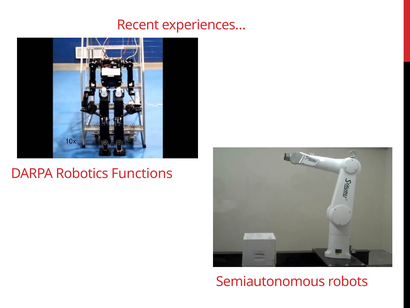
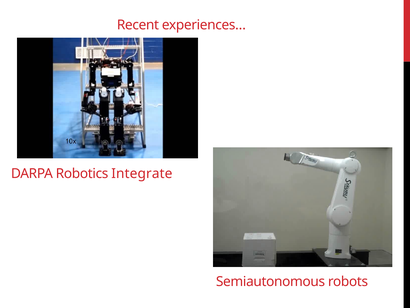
Functions: Functions -> Integrate
